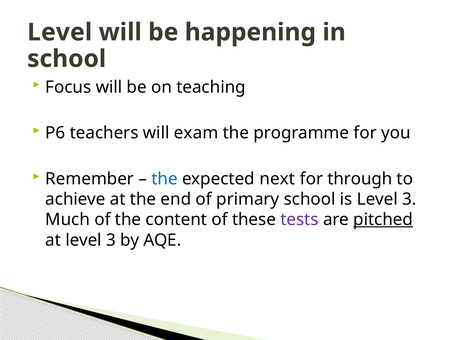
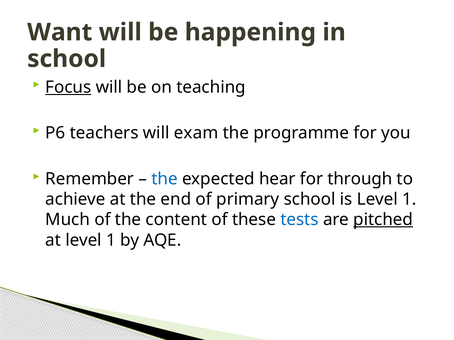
Level at (60, 32): Level -> Want
Focus underline: none -> present
next: next -> hear
is Level 3: 3 -> 1
tests colour: purple -> blue
at level 3: 3 -> 1
